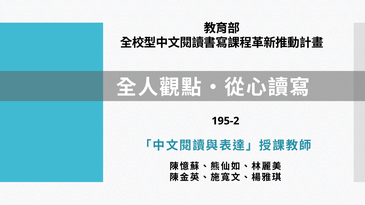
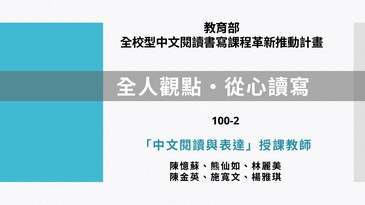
195-2: 195-2 -> 100-2
